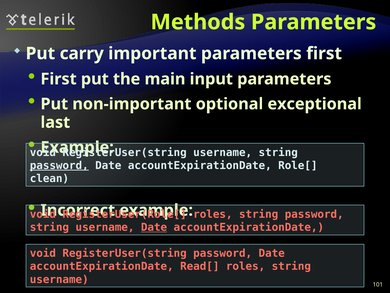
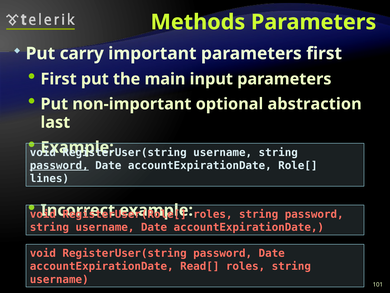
exceptional: exceptional -> abstraction
clean: clean -> lines
Date at (154, 227) underline: present -> none
